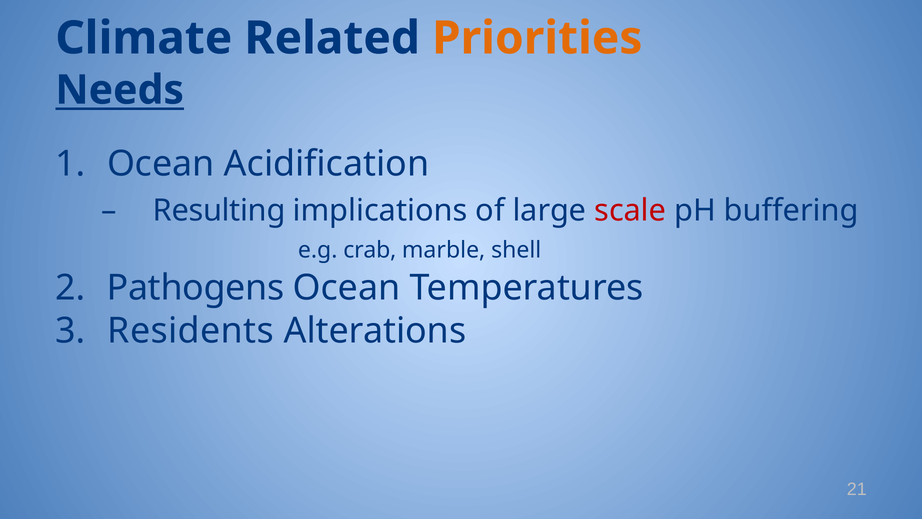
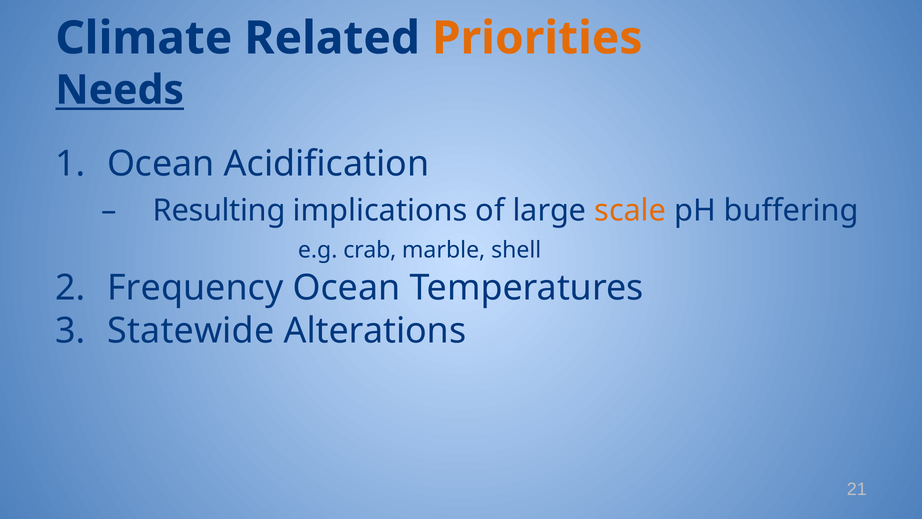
scale colour: red -> orange
Pathogens: Pathogens -> Frequency
Residents: Residents -> Statewide
